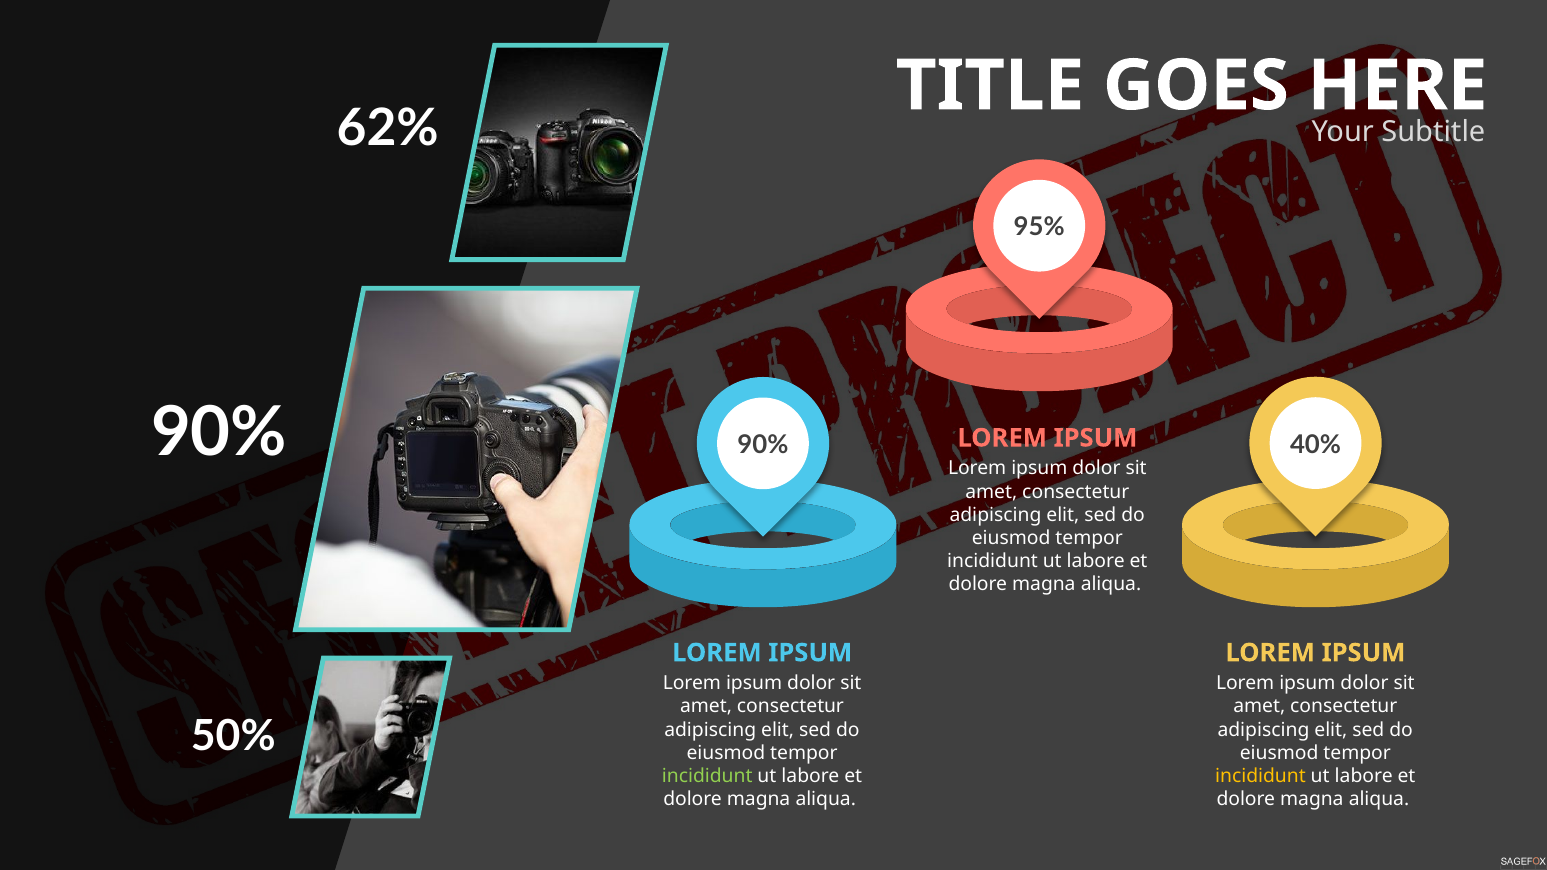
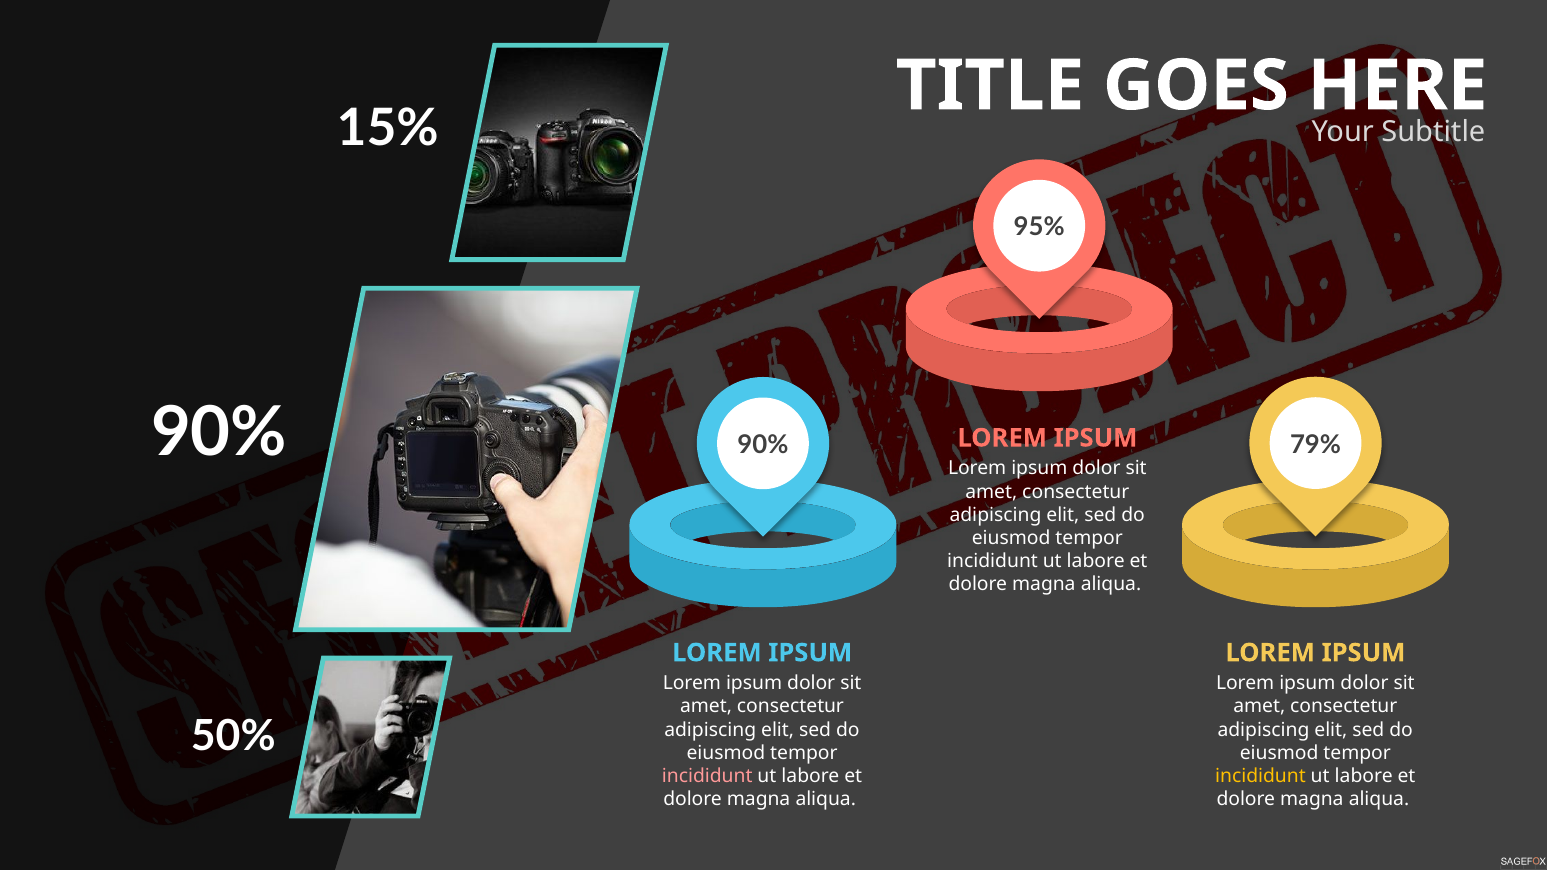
62%: 62% -> 15%
40%: 40% -> 79%
incididunt at (707, 776) colour: light green -> pink
